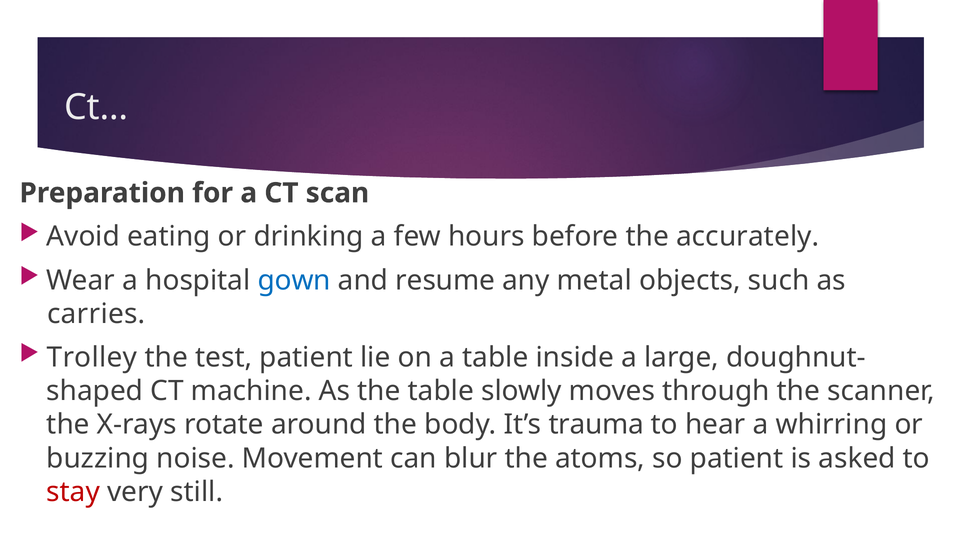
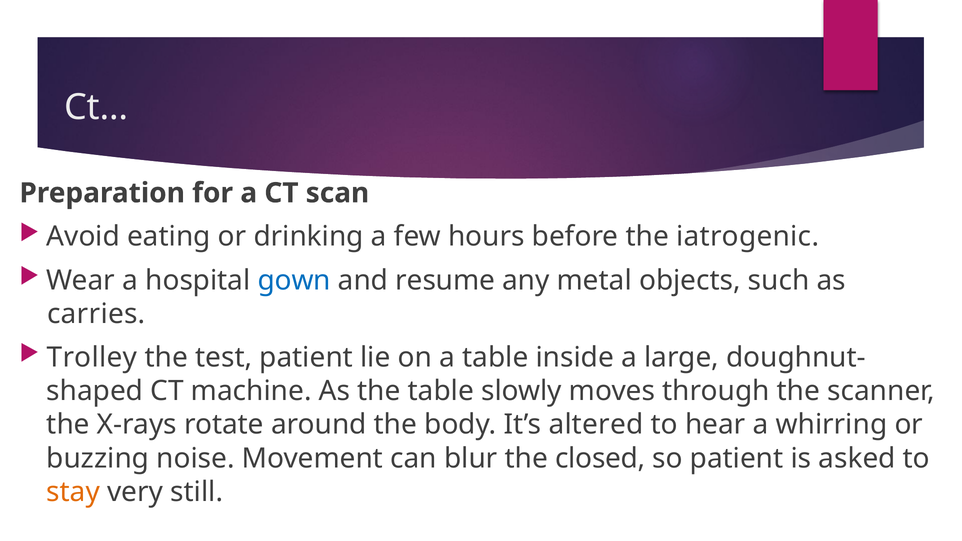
accurately: accurately -> iatrogenic
trauma: trauma -> altered
atoms: atoms -> closed
stay colour: red -> orange
